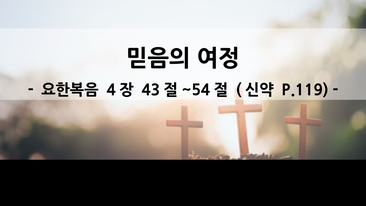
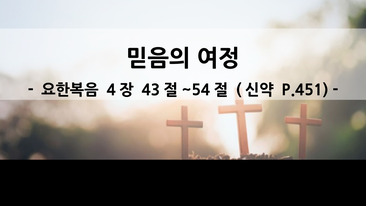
P.119: P.119 -> P.451
